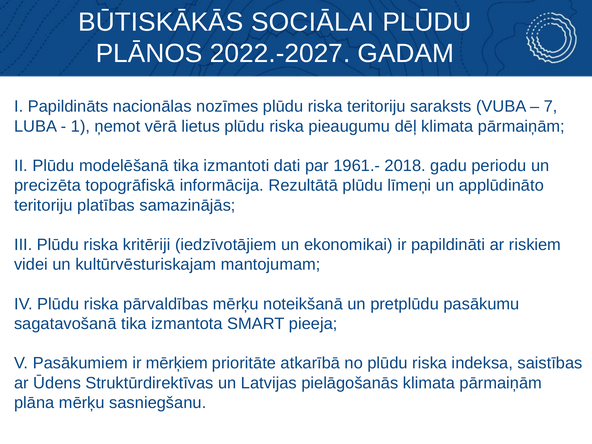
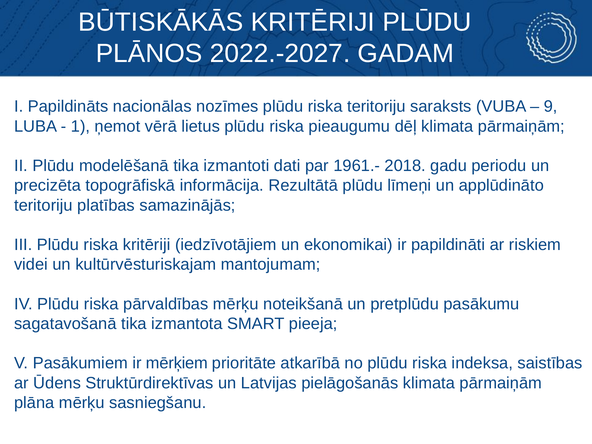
BŪTISKĀKĀS SOCIĀLAI: SOCIĀLAI -> KRITĒRIJI
7: 7 -> 9
